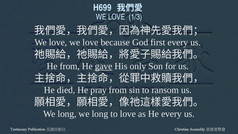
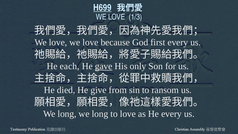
H699 underline: none -> present
He from: from -> each
pray: pray -> give
